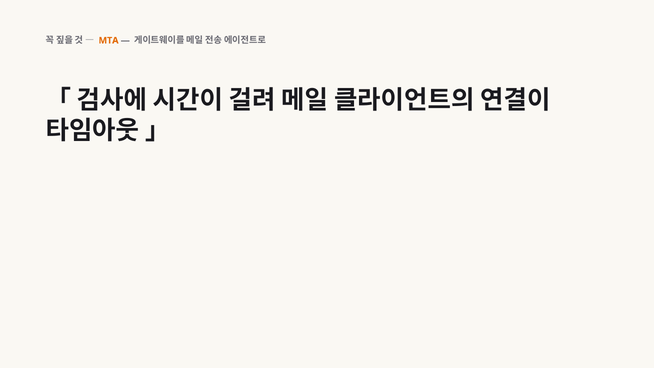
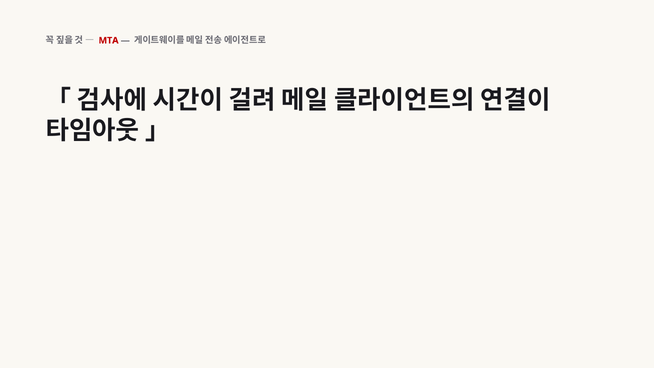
MTA colour: orange -> red
